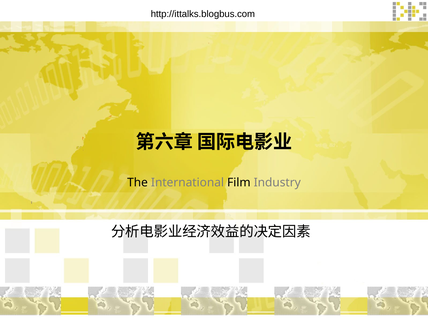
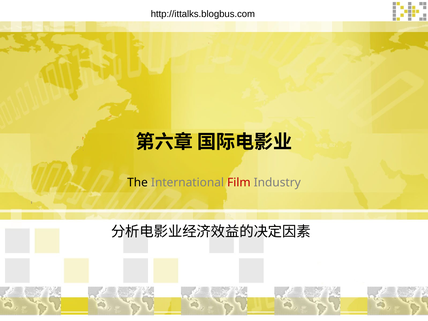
Film colour: black -> red
